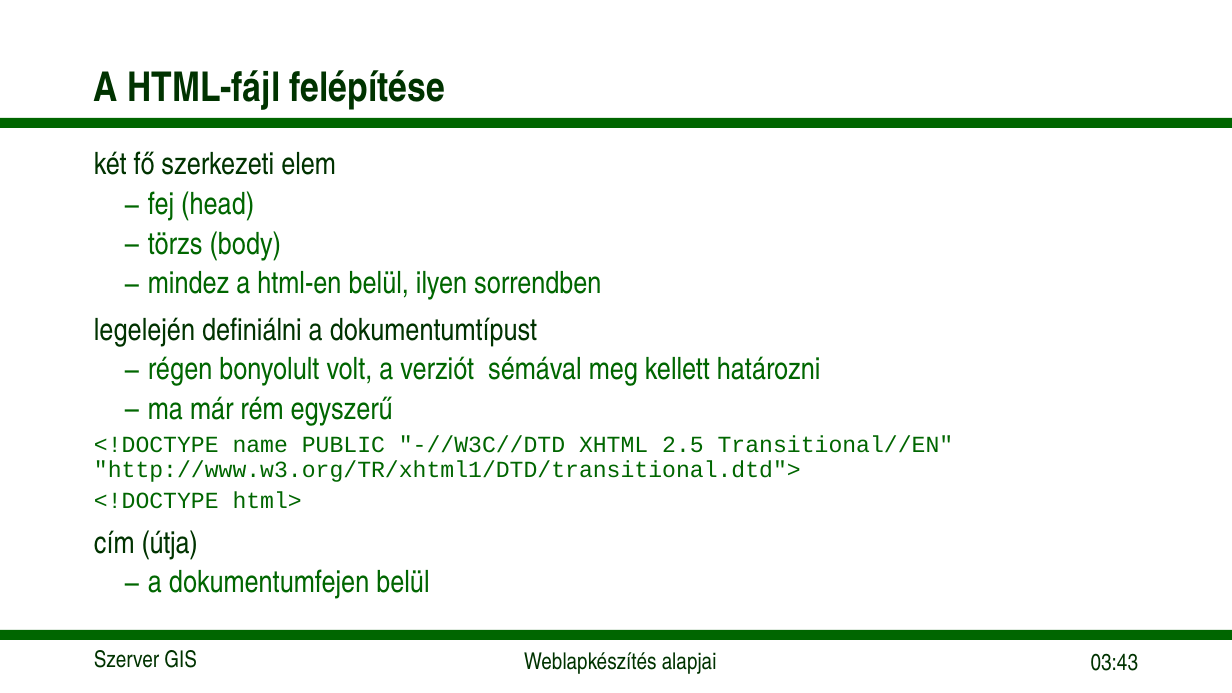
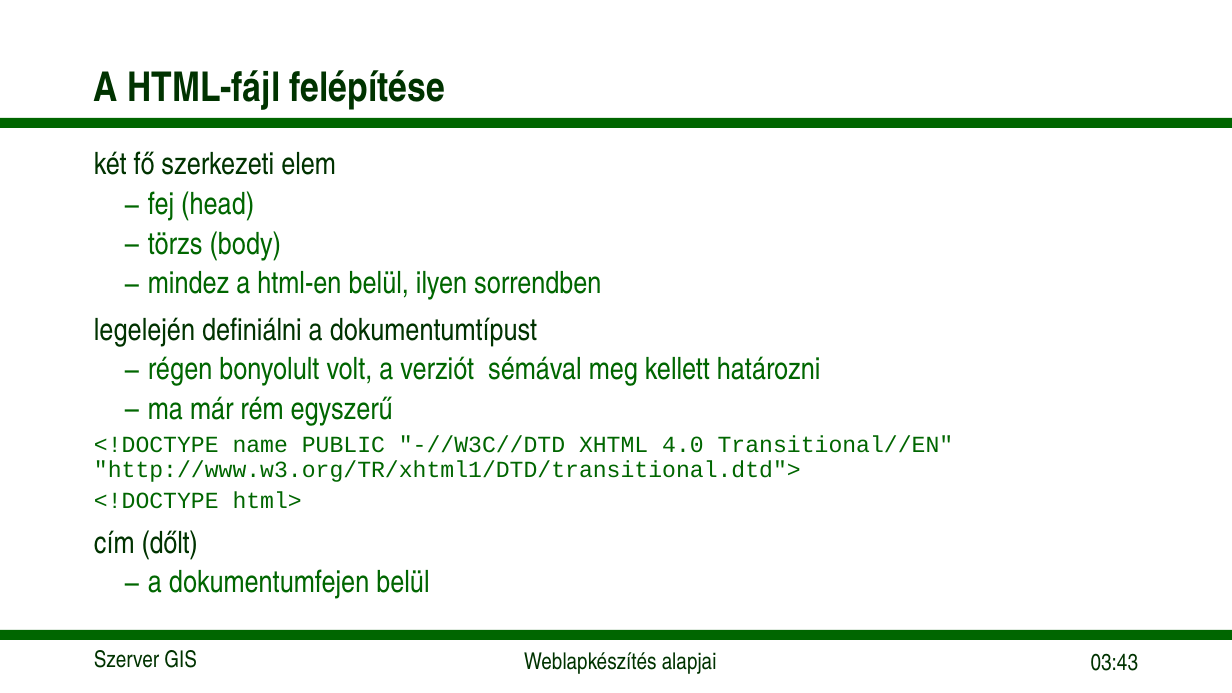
2.5: 2.5 -> 4.0
útja: útja -> dőlt
